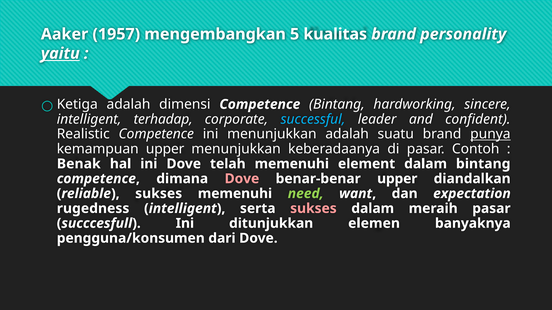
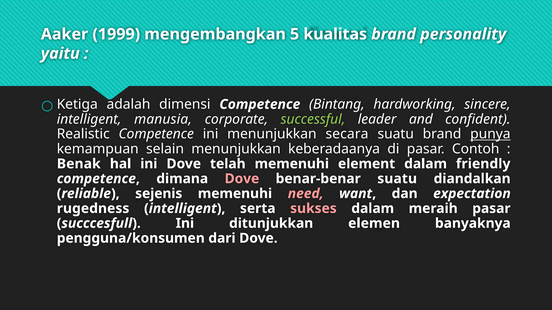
1957: 1957 -> 1999
yaitu underline: present -> none
terhadap: terhadap -> manusia
successful colour: light blue -> light green
menunjukkan adalah: adalah -> secara
kemampuan upper: upper -> selain
dalam bintang: bintang -> friendly
benar-benar upper: upper -> suatu
reliable sukses: sukses -> sejenis
need colour: light green -> pink
